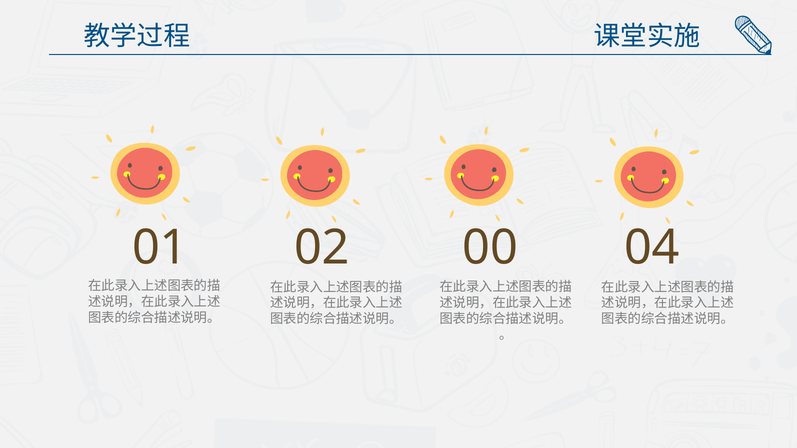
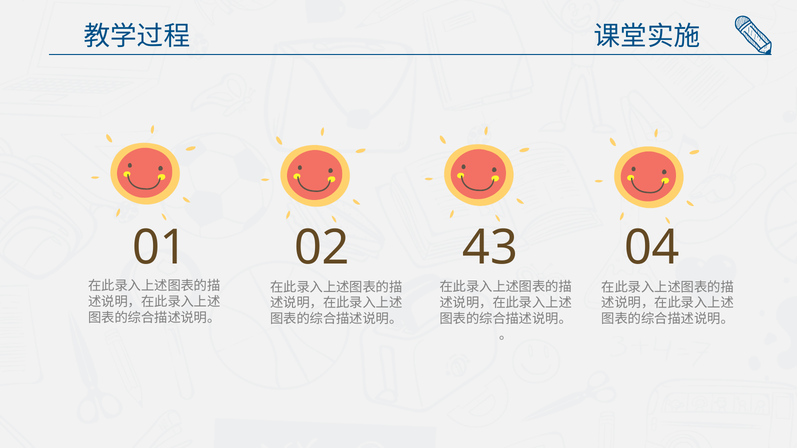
00: 00 -> 43
